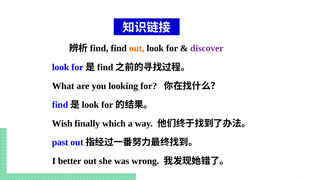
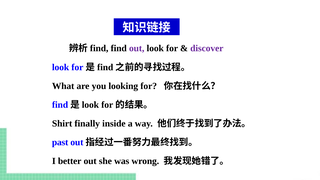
out at (137, 48) colour: orange -> purple
Wish: Wish -> Shirt
which: which -> inside
